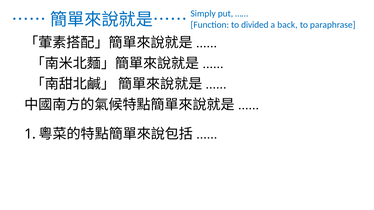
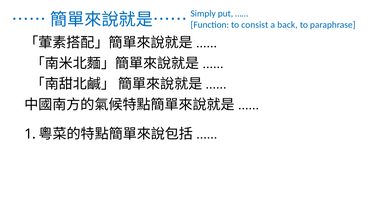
divided: divided -> consist
